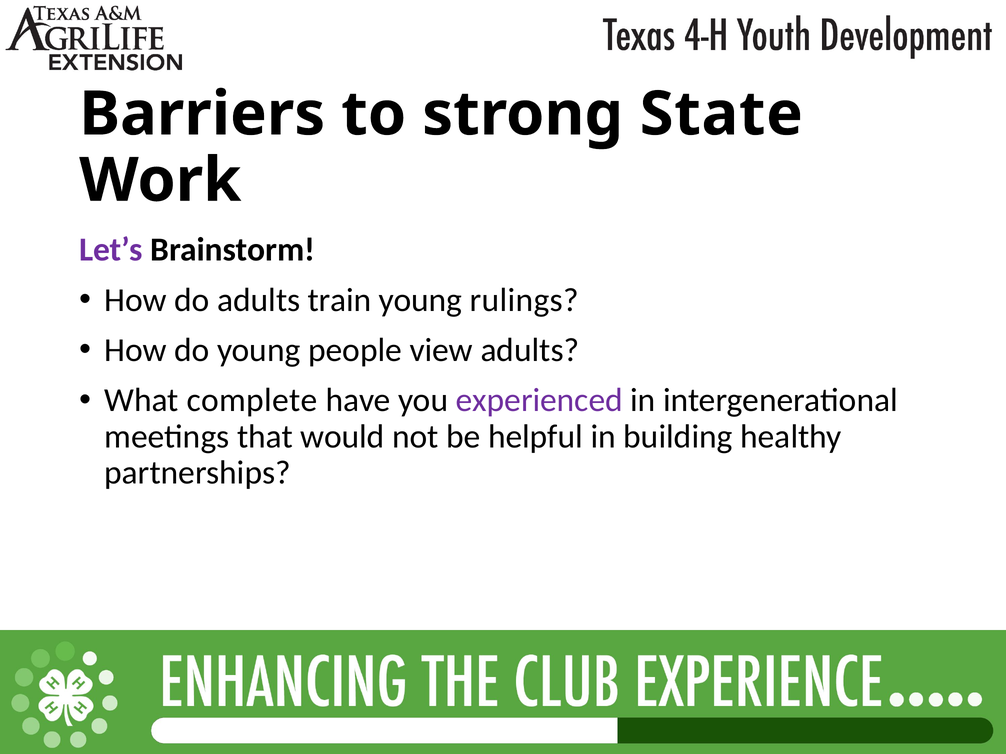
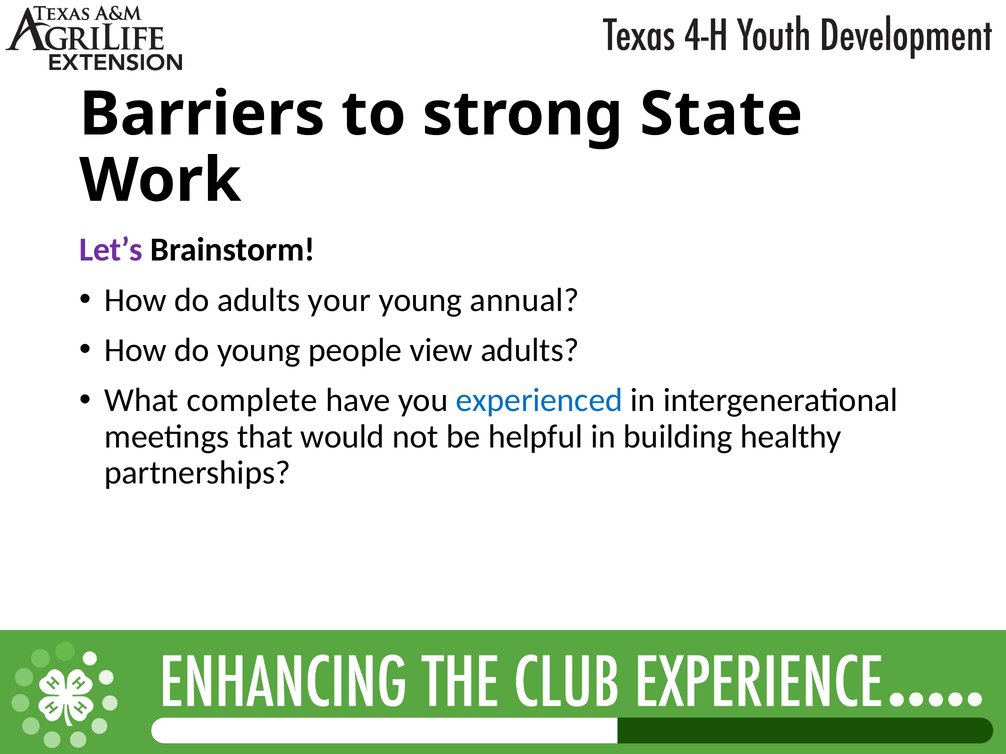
train: train -> your
rulings: rulings -> annual
experienced colour: purple -> blue
